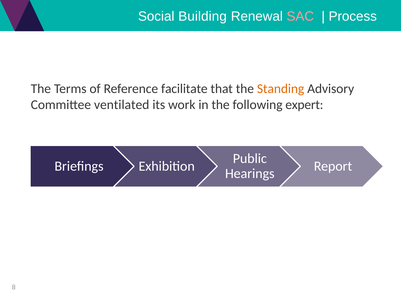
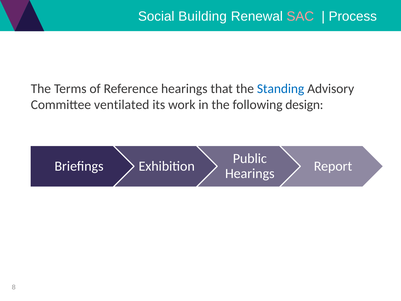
Reference facilitate: facilitate -> hearings
Standing colour: orange -> blue
expert: expert -> design
